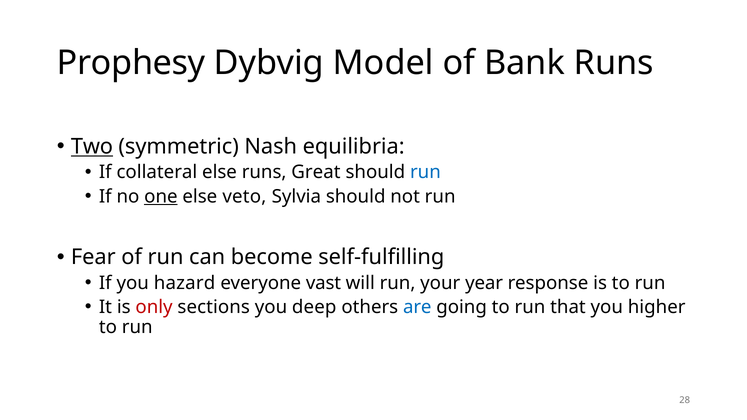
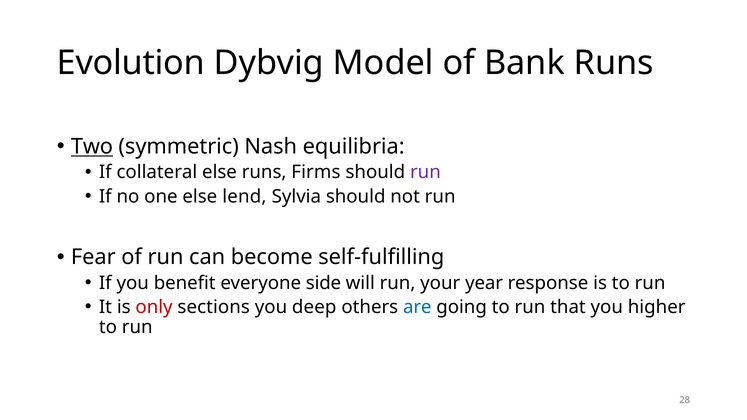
Prophesy: Prophesy -> Evolution
Great: Great -> Firms
run at (425, 172) colour: blue -> purple
one underline: present -> none
veto: veto -> lend
hazard: hazard -> benefit
vast: vast -> side
